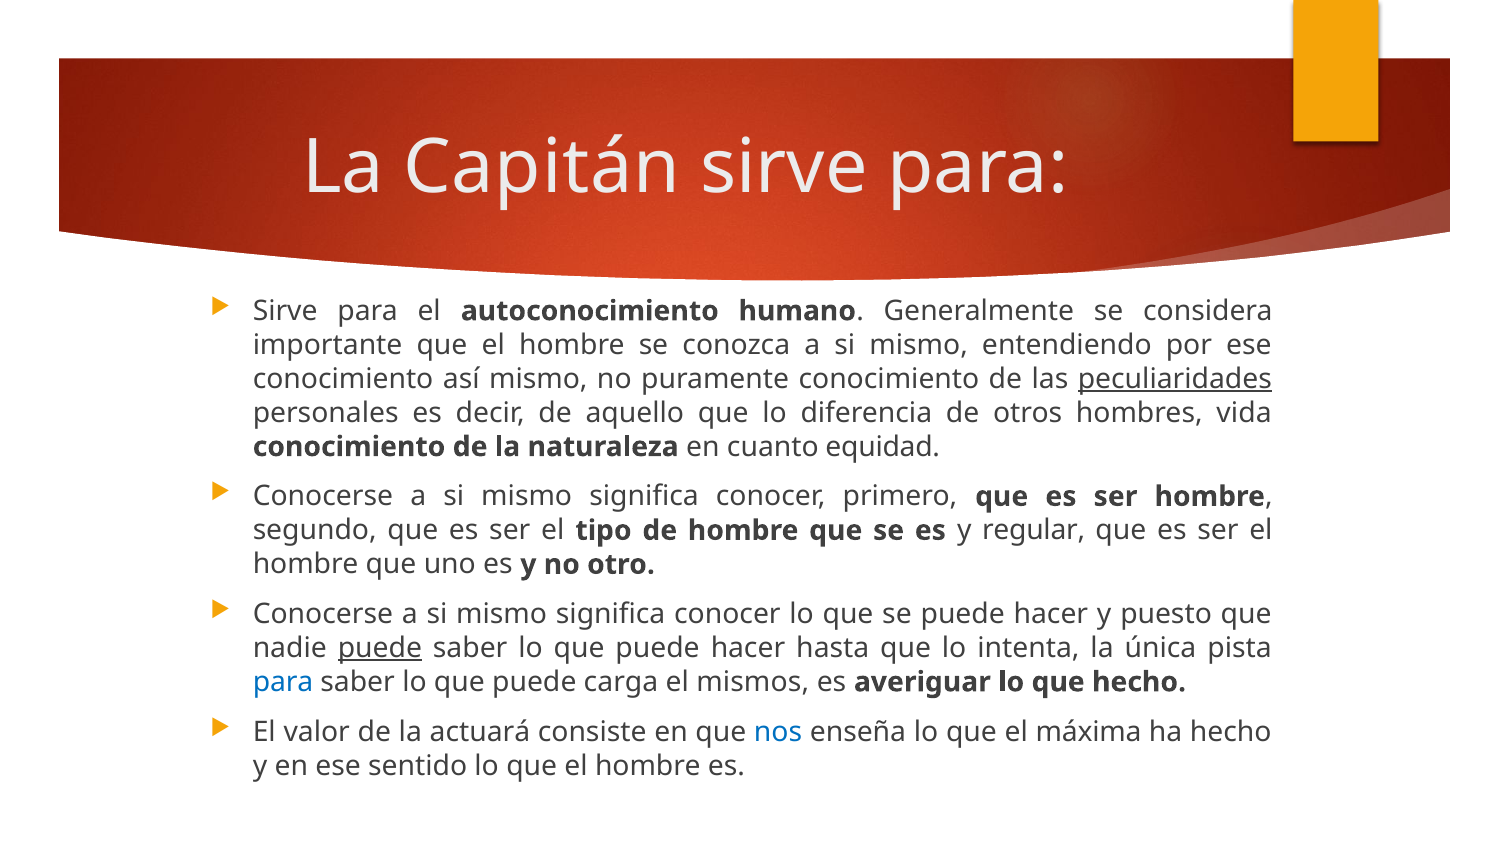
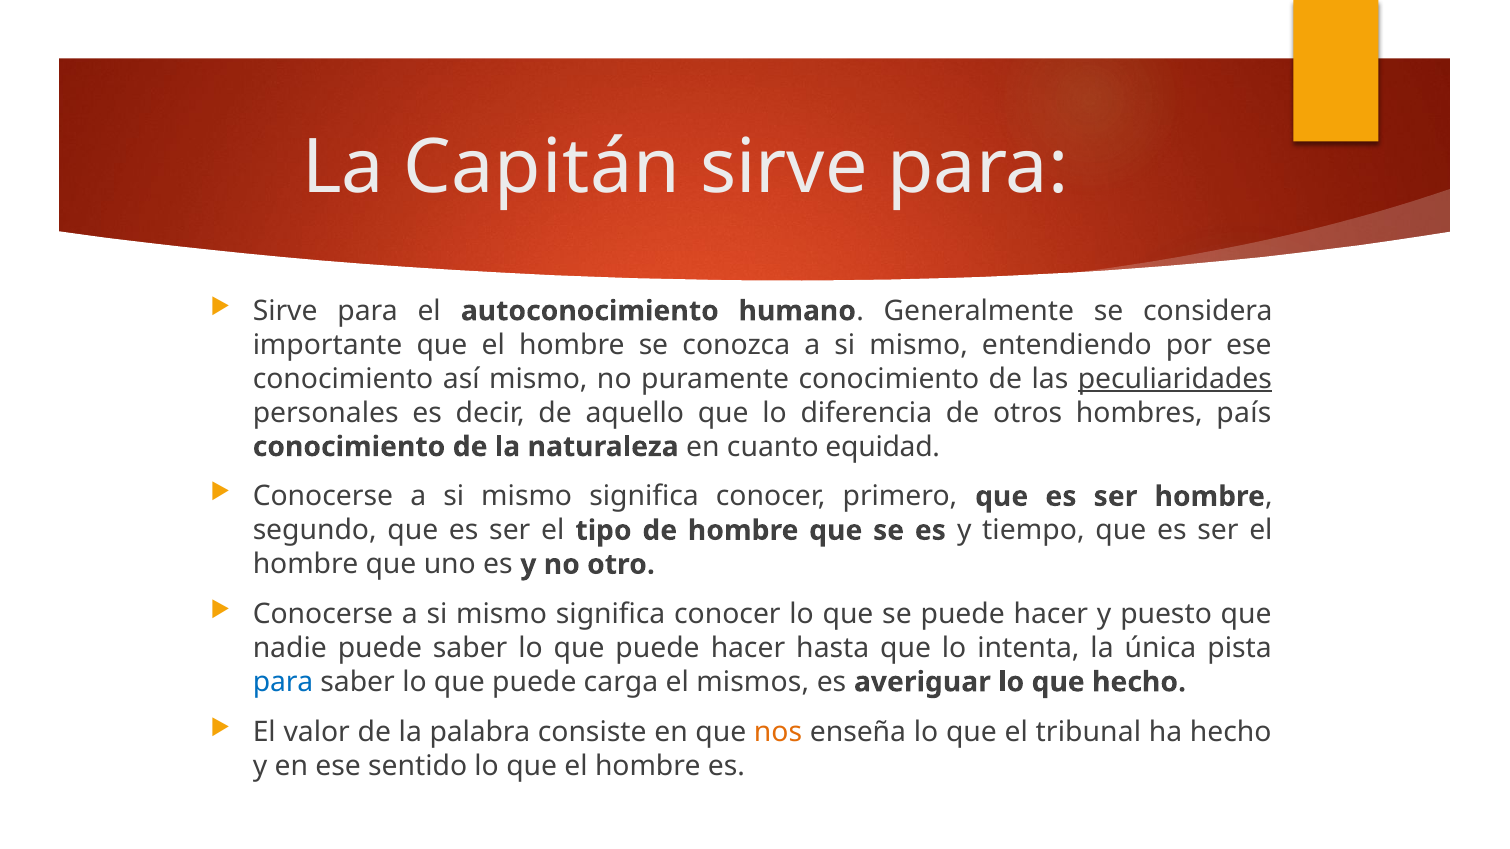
vida: vida -> país
regular: regular -> tiempo
puede at (380, 648) underline: present -> none
actuará: actuará -> palabra
nos colour: blue -> orange
máxima: máxima -> tribunal
